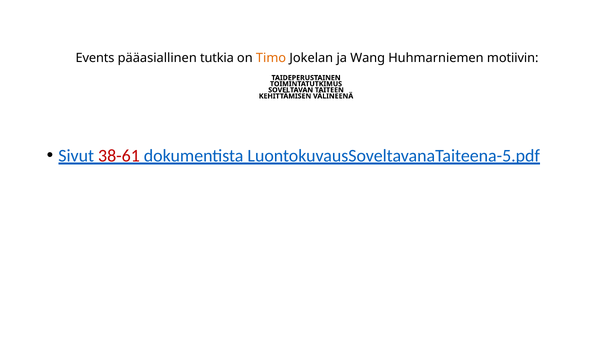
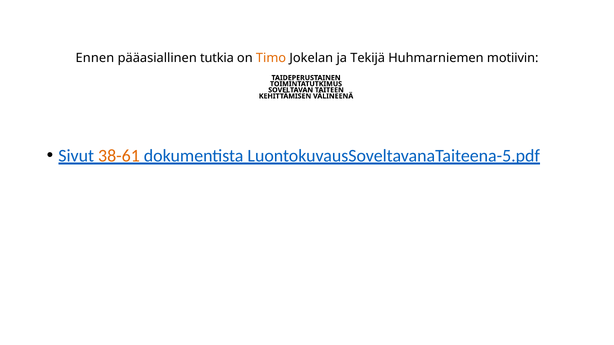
Events: Events -> Ennen
Wang: Wang -> Tekijä
38-61 colour: red -> orange
